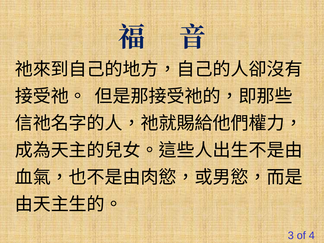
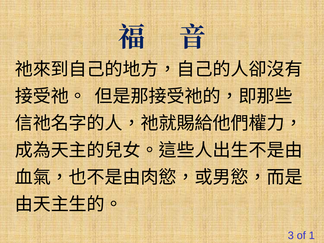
4: 4 -> 1
